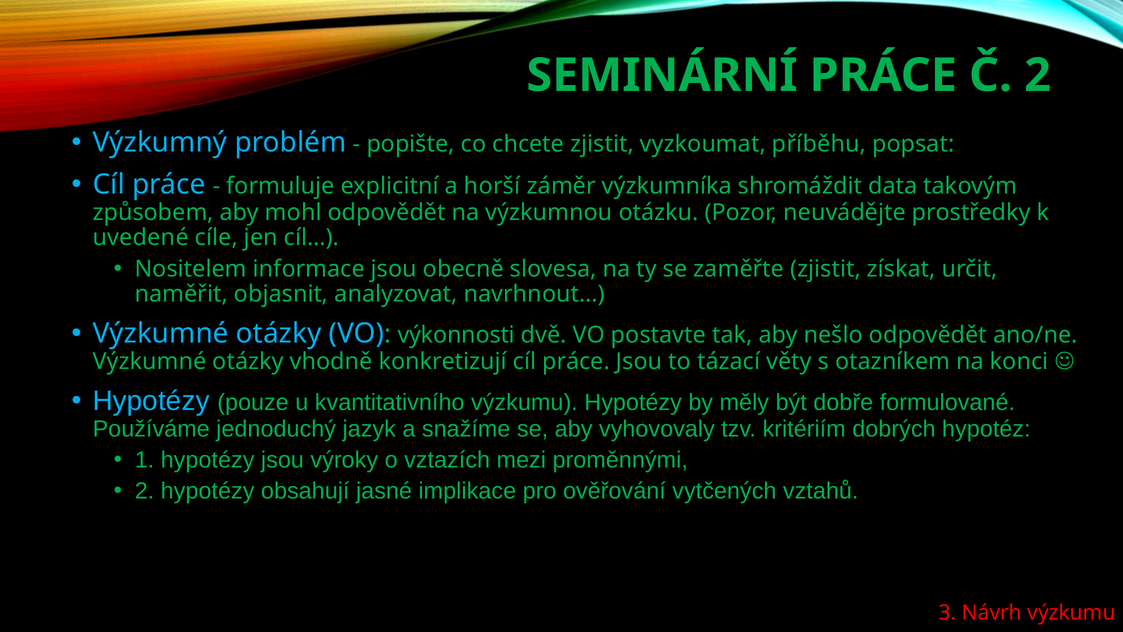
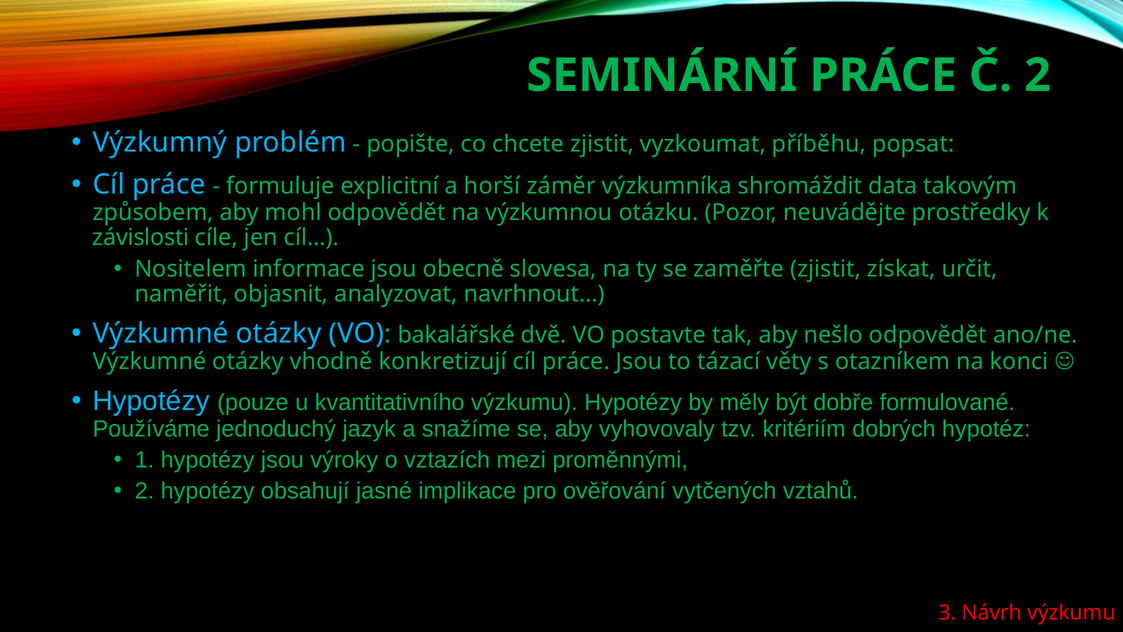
uvedené: uvedené -> závislosti
výkonnosti: výkonnosti -> bakalářské
